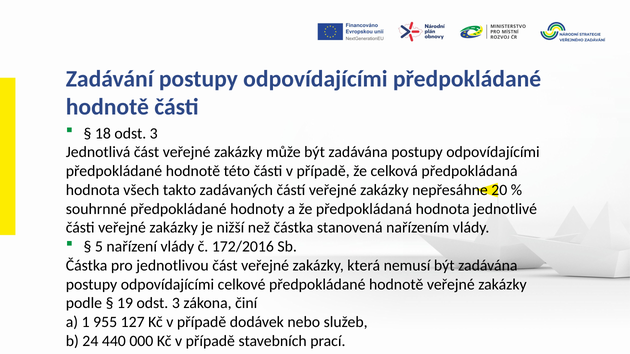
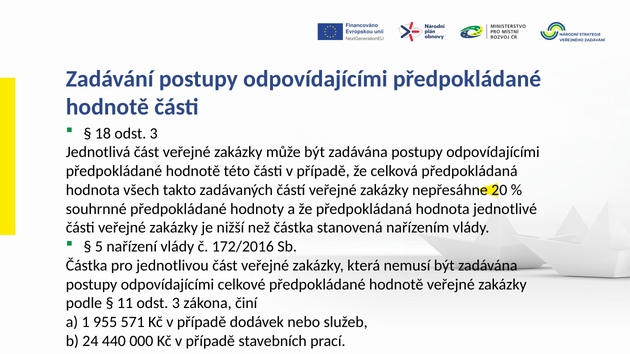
19: 19 -> 11
127: 127 -> 571
